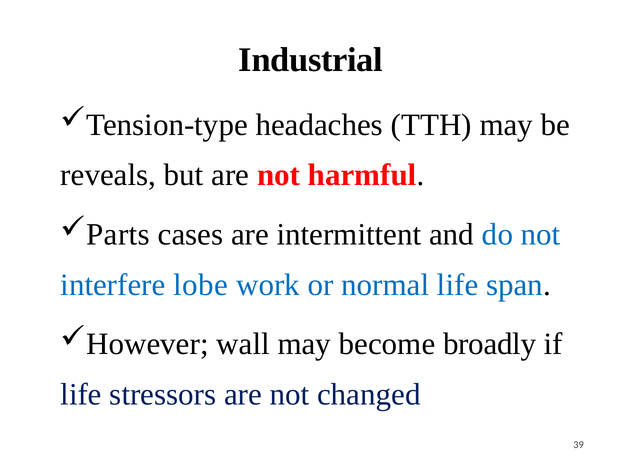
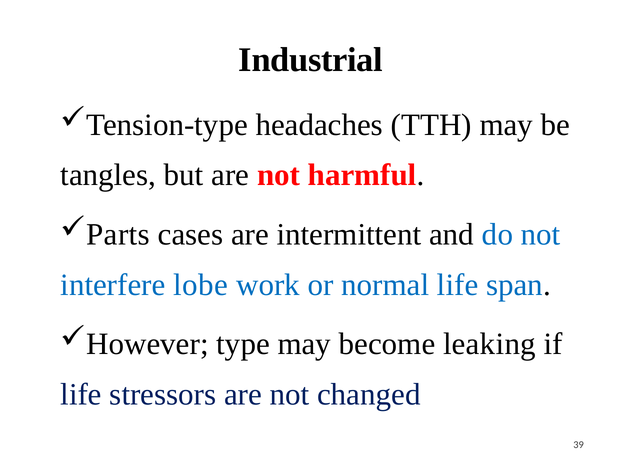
reveals: reveals -> tangles
wall: wall -> type
broadly: broadly -> leaking
